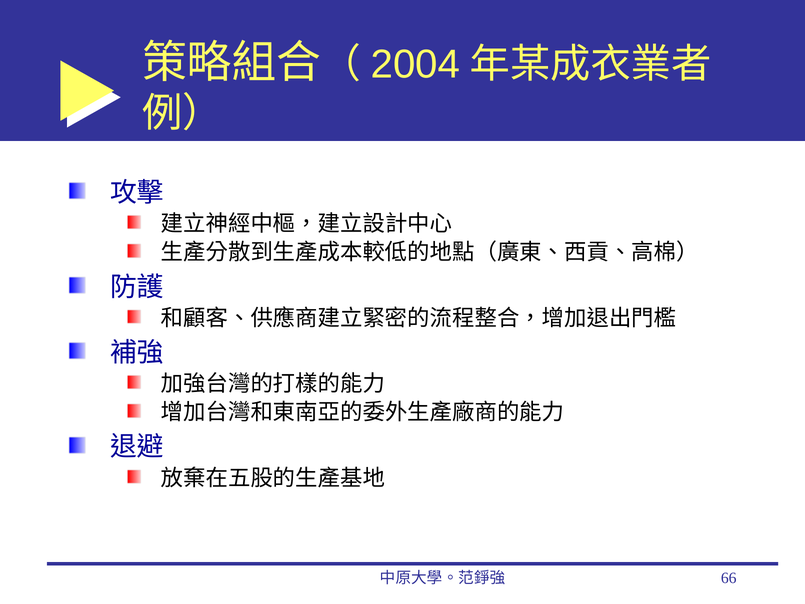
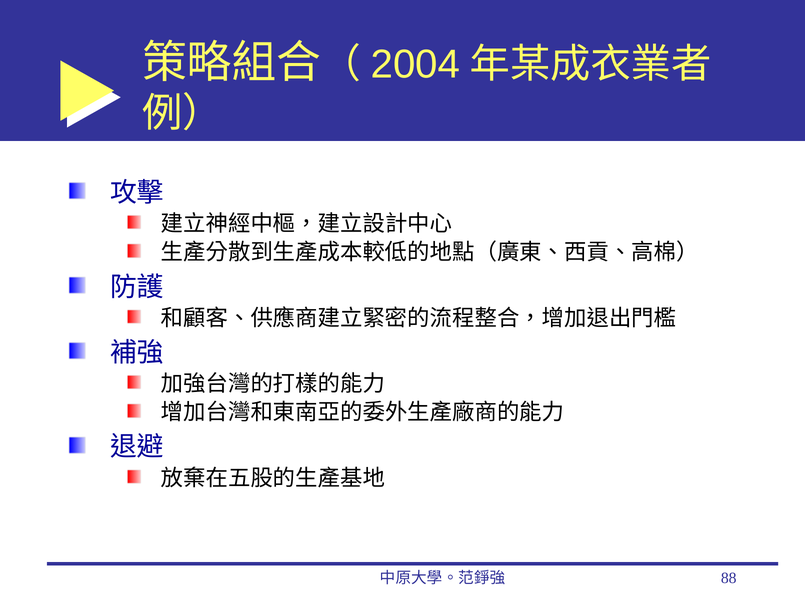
66: 66 -> 88
